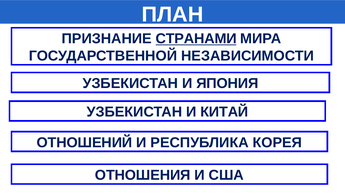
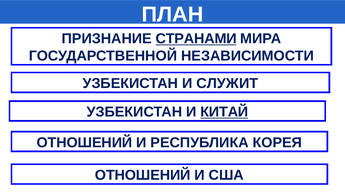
ЯПОНИЯ: ЯПОНИЯ -> СЛУЖИТ
КИТАЙ underline: none -> present
ОТНОШЕНИЯ at (143, 175): ОТНОШЕНИЯ -> ОТНОШЕНИЙ
